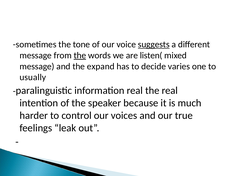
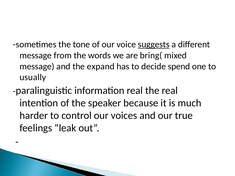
the at (80, 55) underline: present -> none
listen(: listen( -> bring(
varies: varies -> spend
